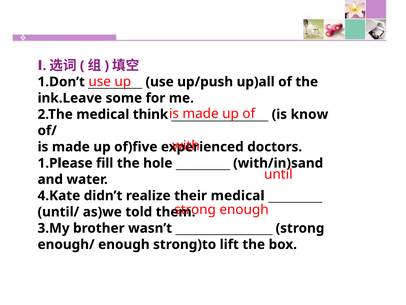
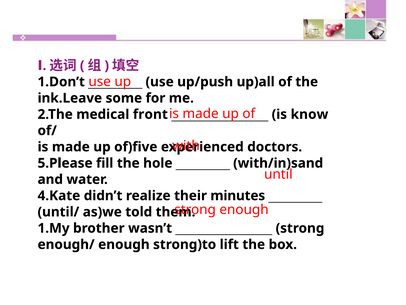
think: think -> front
1.Please: 1.Please -> 5.Please
their medical: medical -> minutes
3.My: 3.My -> 1.My
